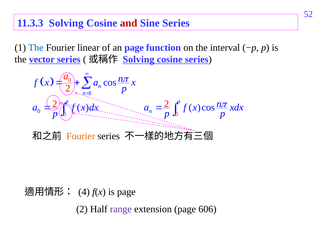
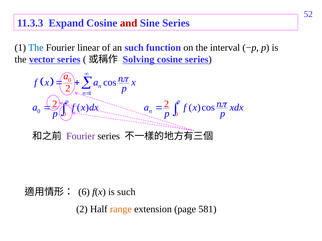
11.3.3 Solving: Solving -> Expand
an page: page -> such
Fourier at (81, 137) colour: orange -> purple
4: 4 -> 6
is page: page -> such
range colour: purple -> orange
606: 606 -> 581
